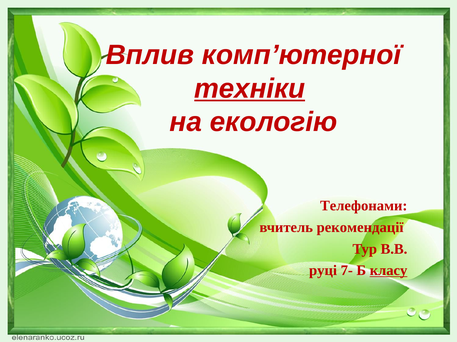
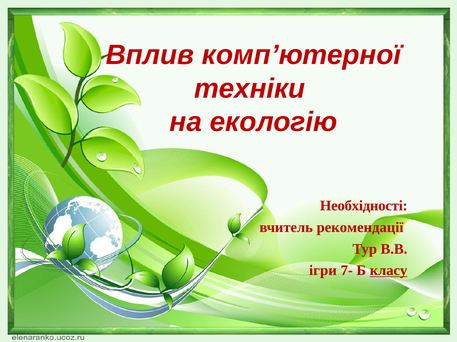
техніки underline: present -> none
Телефонами: Телефонами -> Необхідності
руці: руці -> ігри
